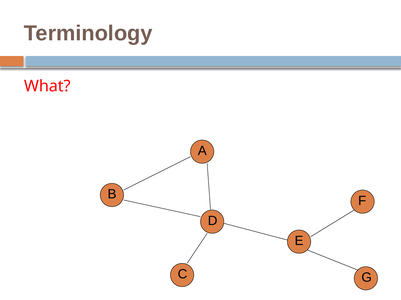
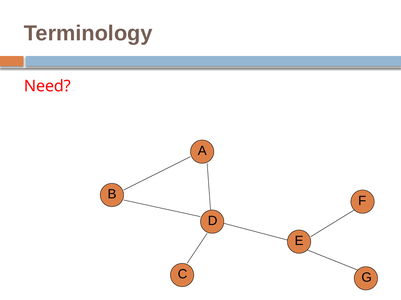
What: What -> Need
